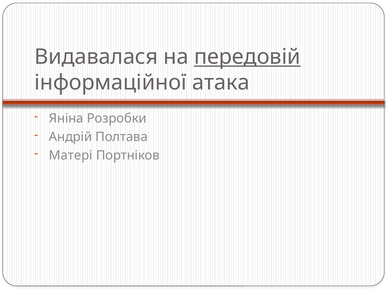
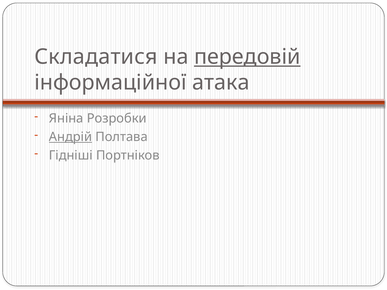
Видавалася: Видавалася -> Складатися
Андрій underline: none -> present
Матері: Матері -> Гідніші
